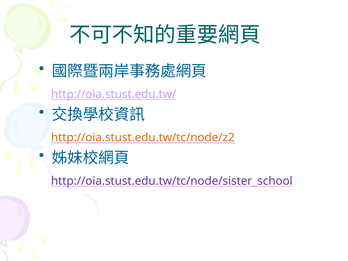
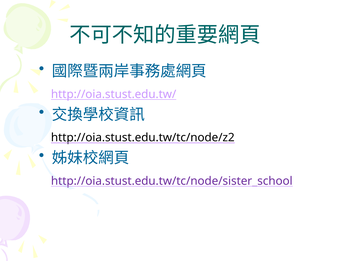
http://oia.stust.edu.tw/tc/node/z2 colour: orange -> black
